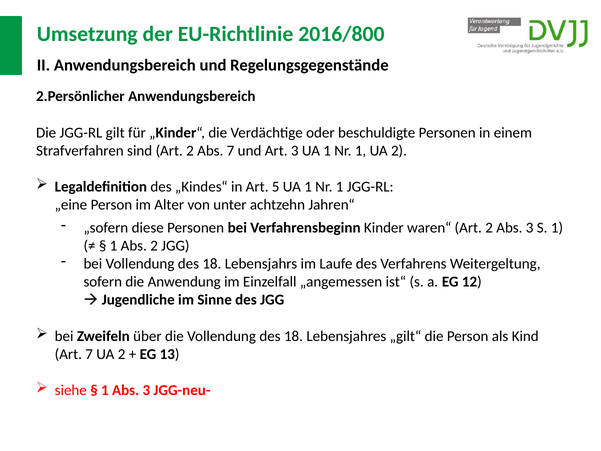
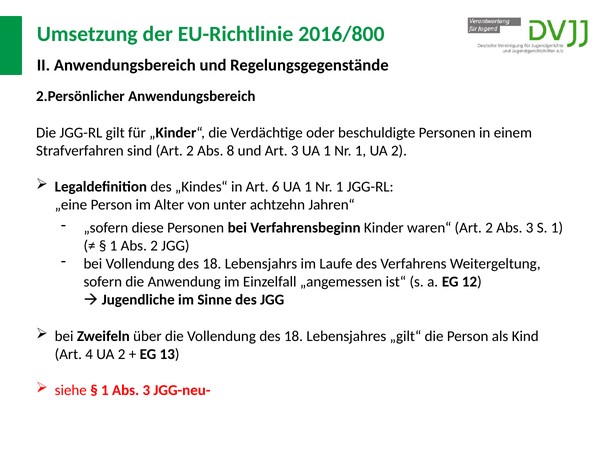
Abs 7: 7 -> 8
5: 5 -> 6
Art 7: 7 -> 4
